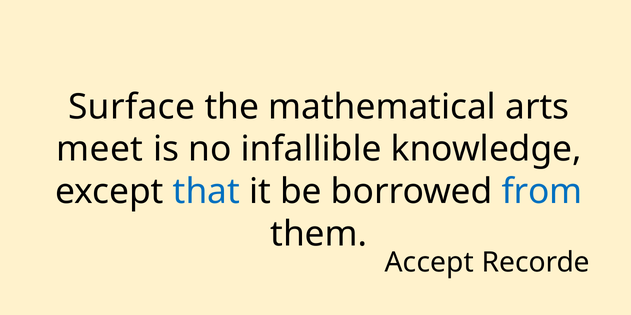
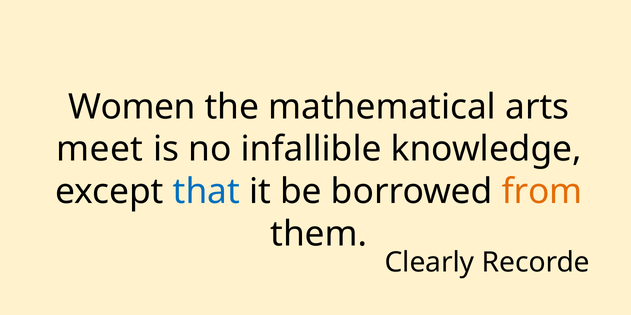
Surface: Surface -> Women
from colour: blue -> orange
Accept: Accept -> Clearly
